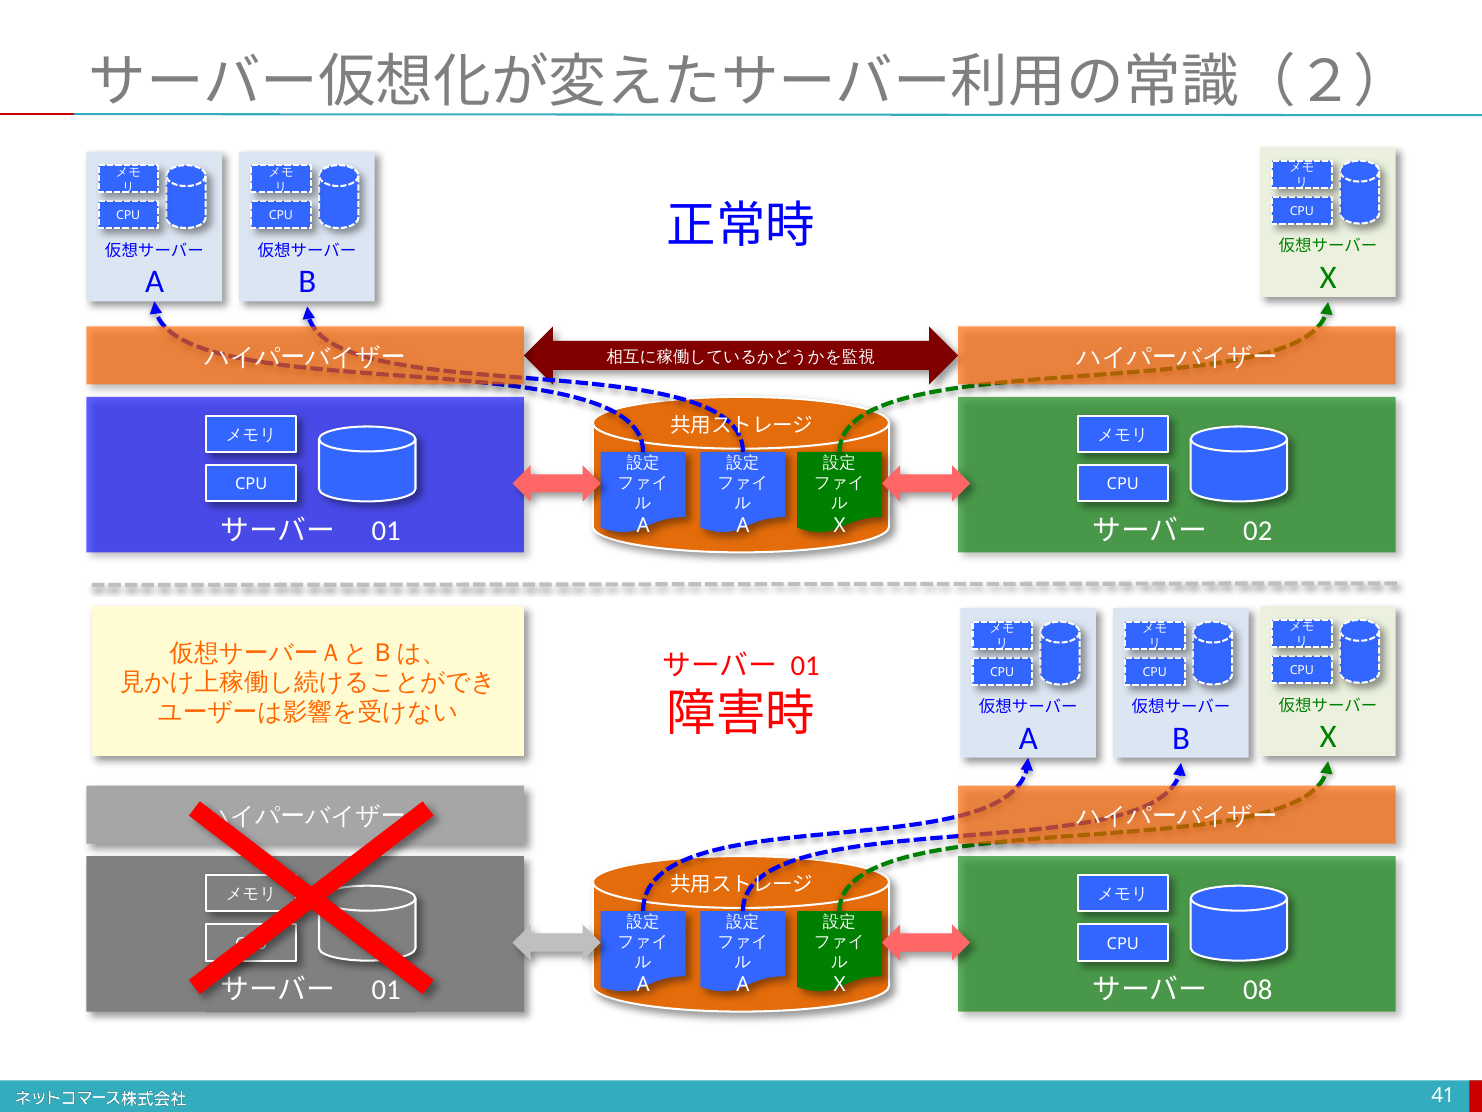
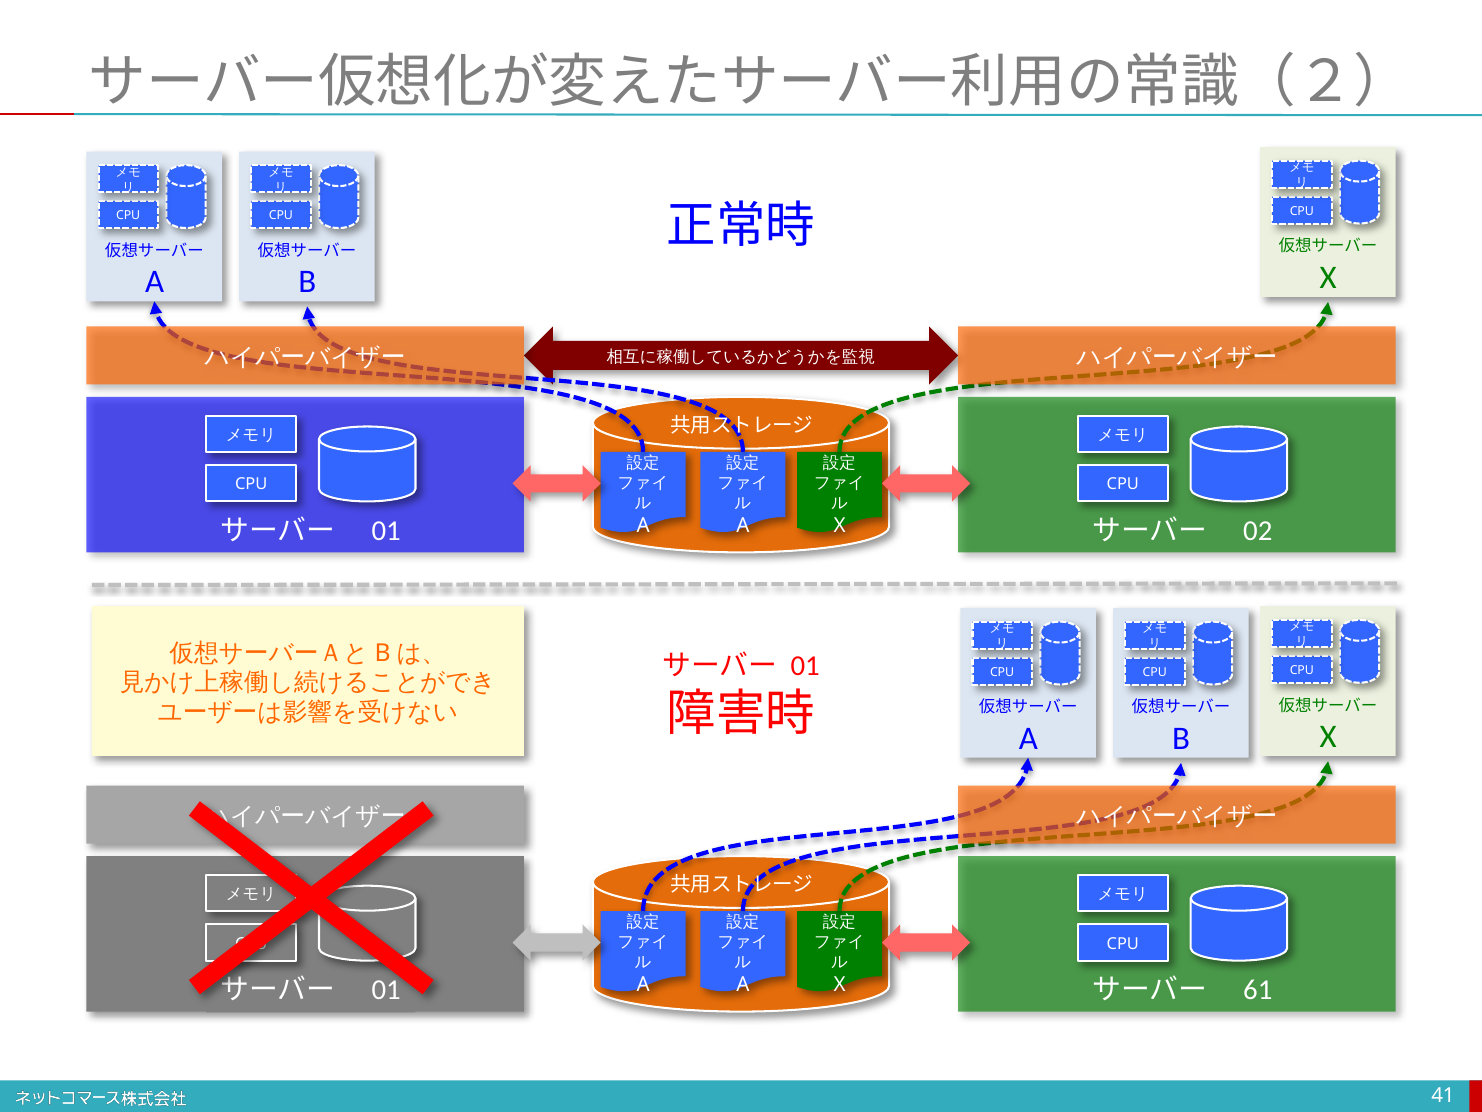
08: 08 -> 61
